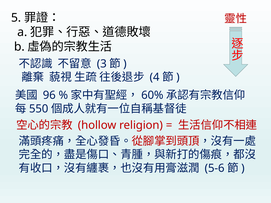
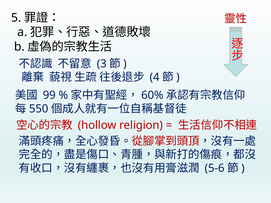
96: 96 -> 99
